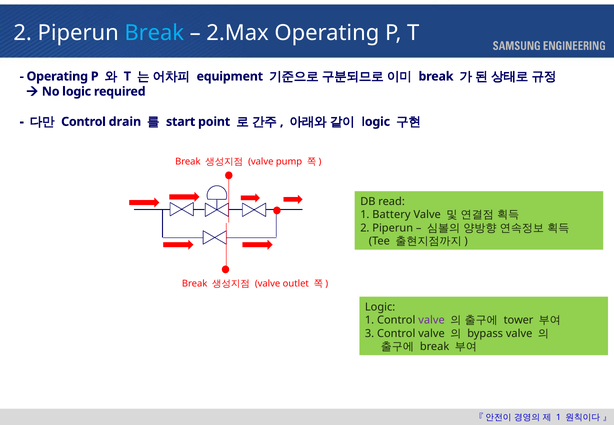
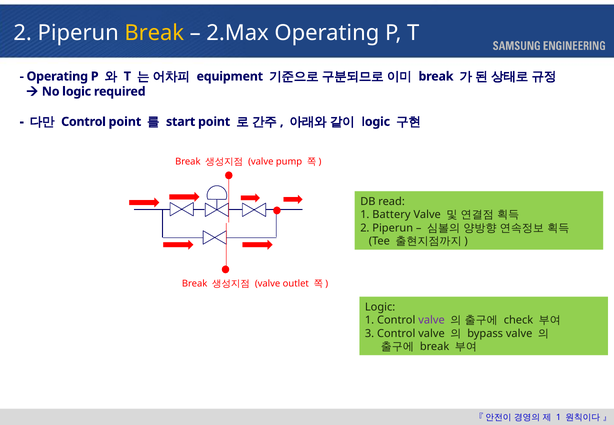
Break at (154, 33) colour: light blue -> yellow
Control drain: drain -> point
tower: tower -> check
